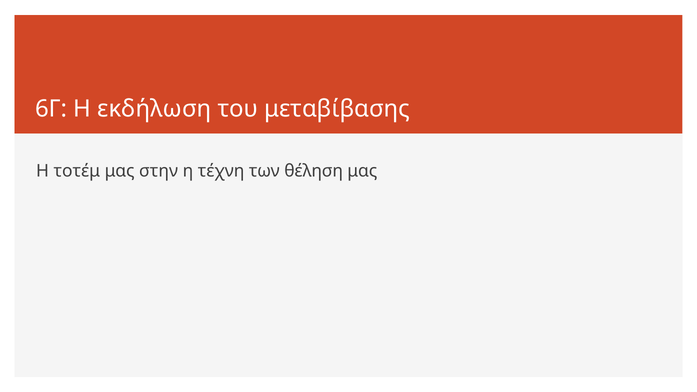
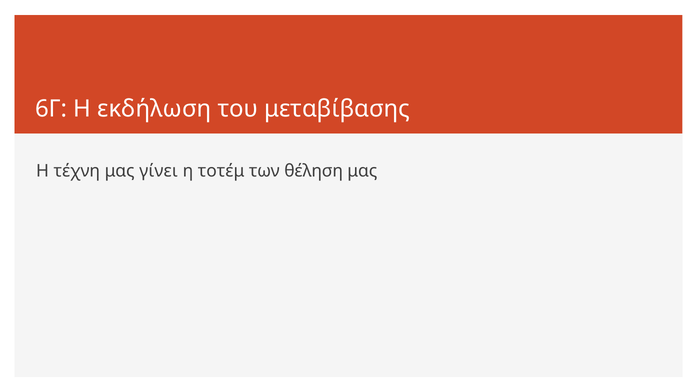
τοτέμ: τοτέμ -> τέχνη
στην: στην -> γίνει
τέχνη: τέχνη -> τοτέμ
